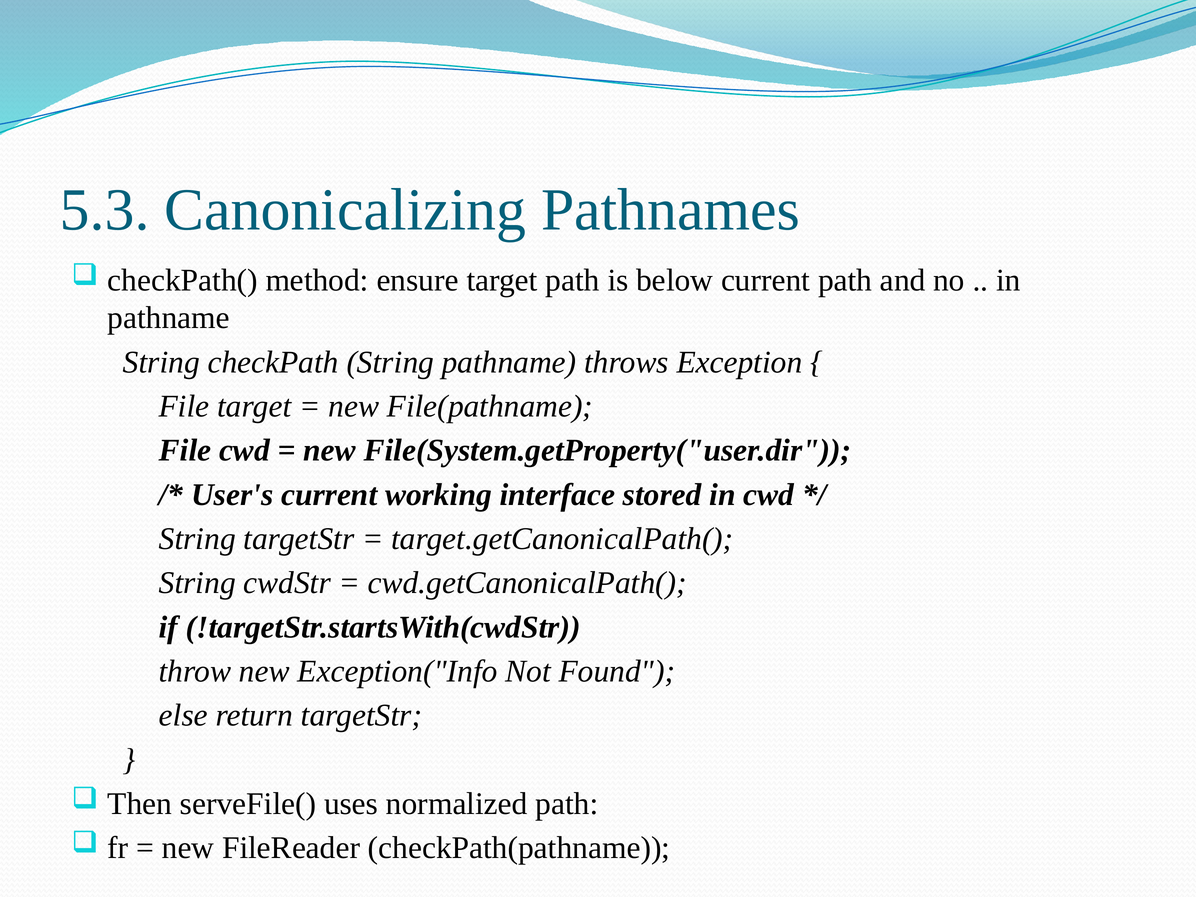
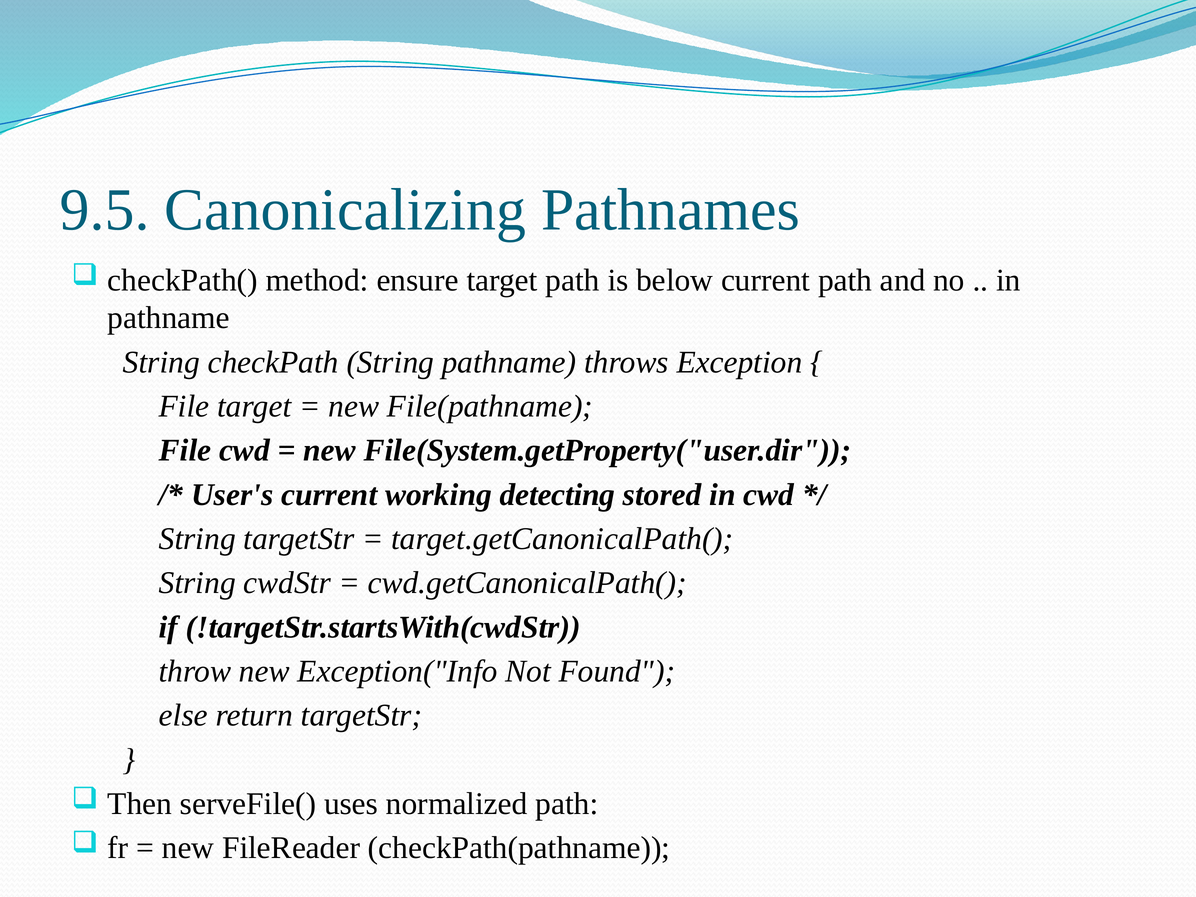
5.3: 5.3 -> 9.5
interface: interface -> detecting
